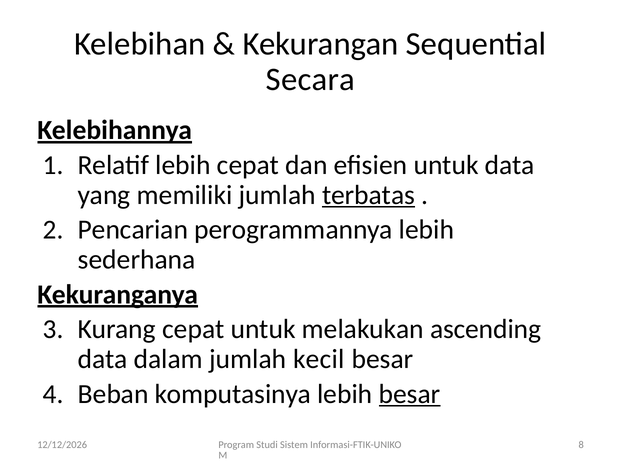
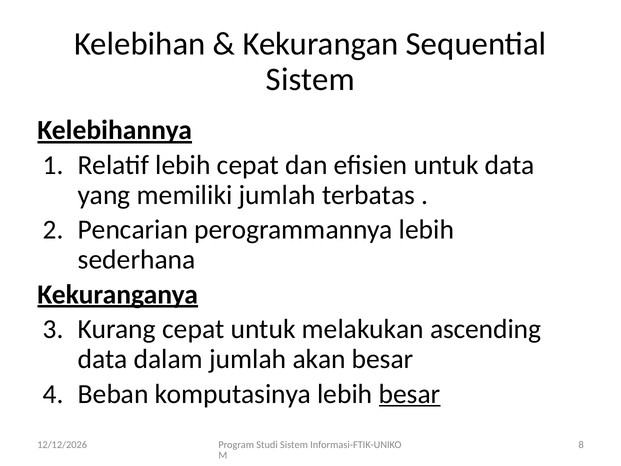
Secara at (310, 79): Secara -> Sistem
terbatas underline: present -> none
kecil: kecil -> akan
